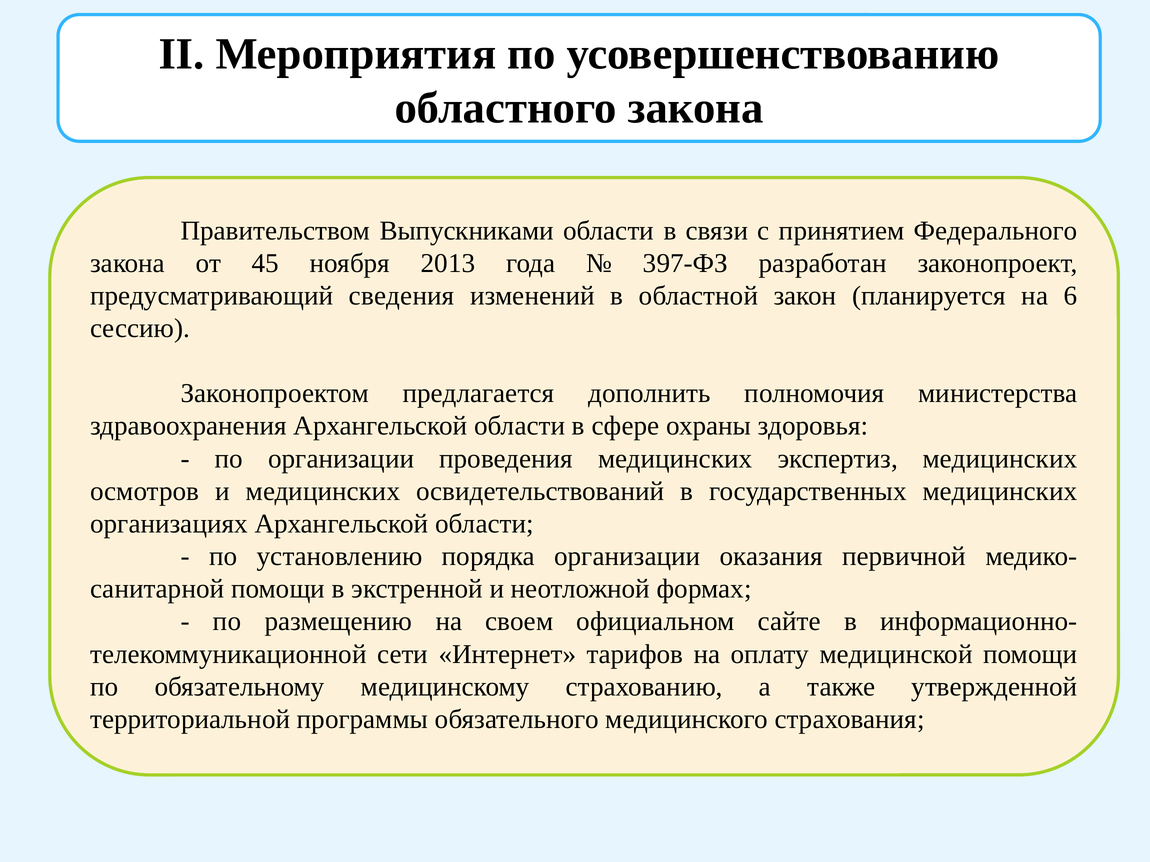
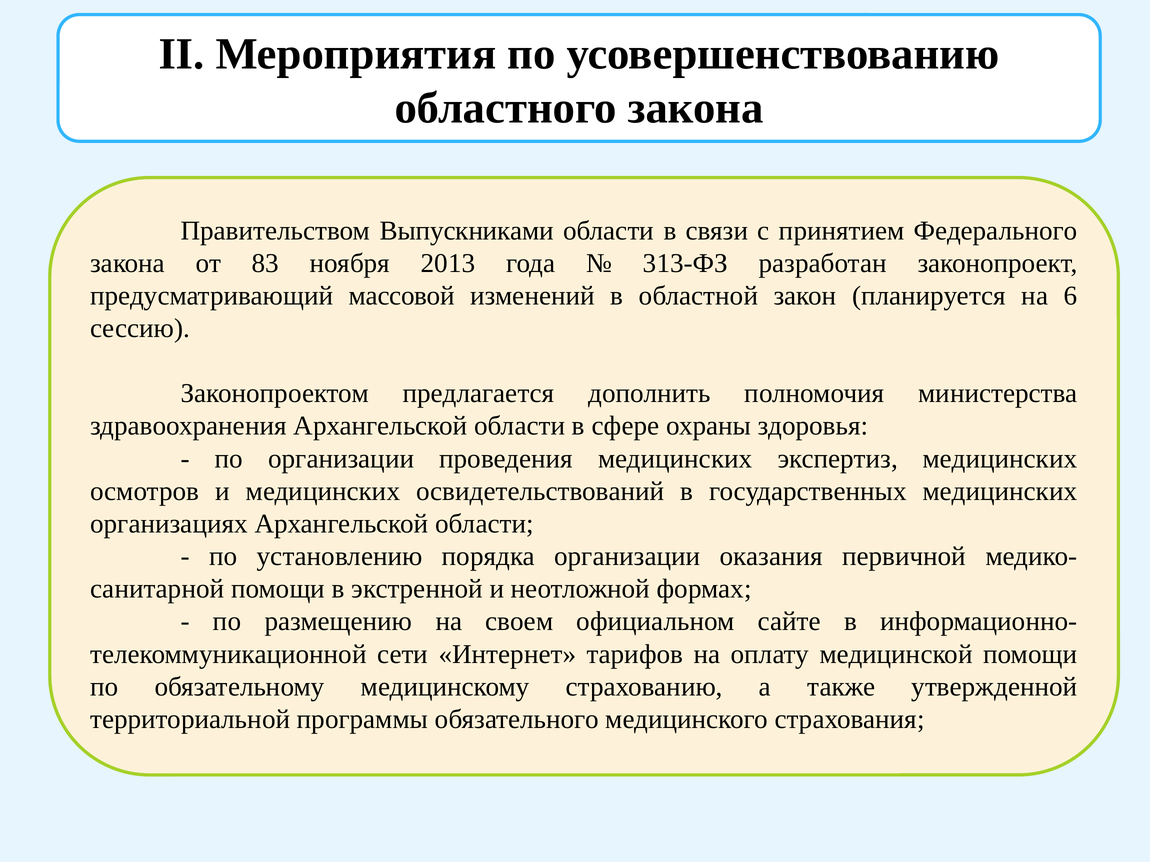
45: 45 -> 83
397-ФЗ: 397-ФЗ -> 313-ФЗ
сведения: сведения -> массовой
